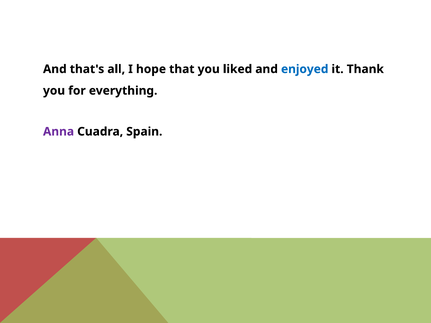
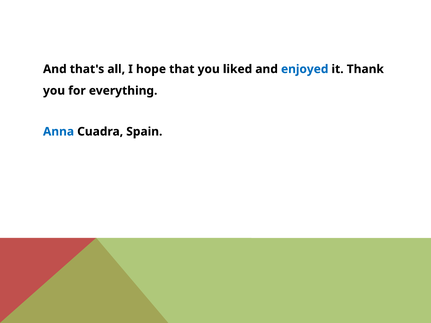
Anna colour: purple -> blue
